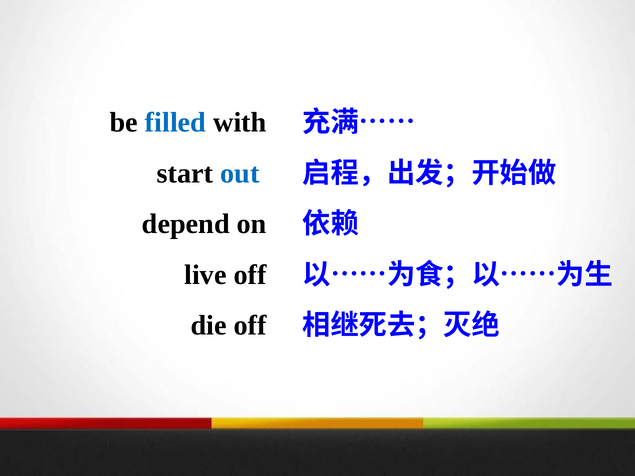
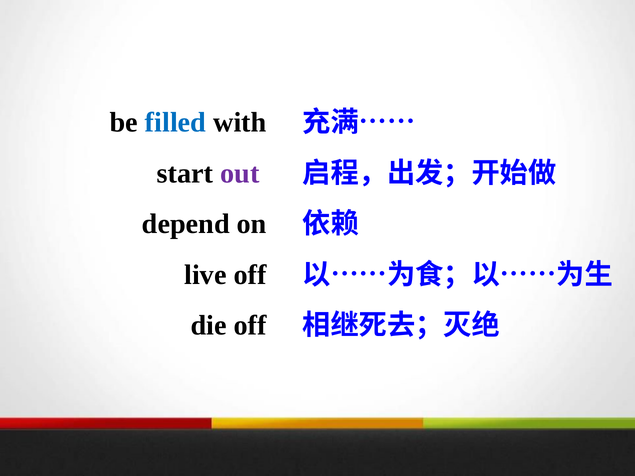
out colour: blue -> purple
